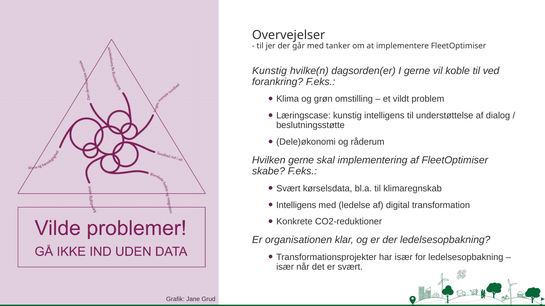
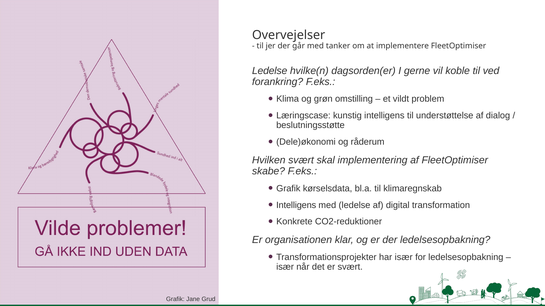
Kunstig at (270, 71): Kunstig -> Ledelse
Hvilken gerne: gerne -> svært
Svært at (288, 189): Svært -> Grafik
